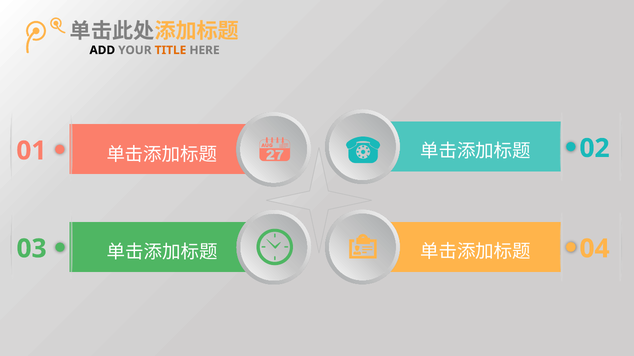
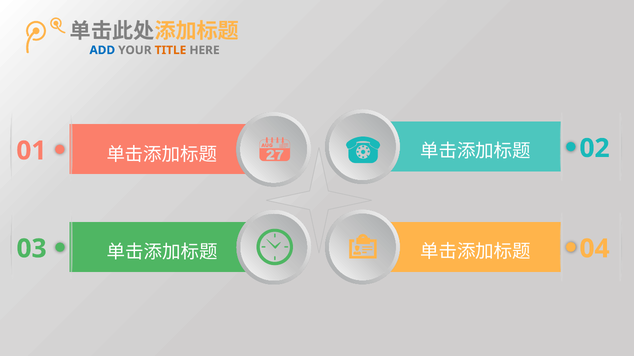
ADD colour: black -> blue
